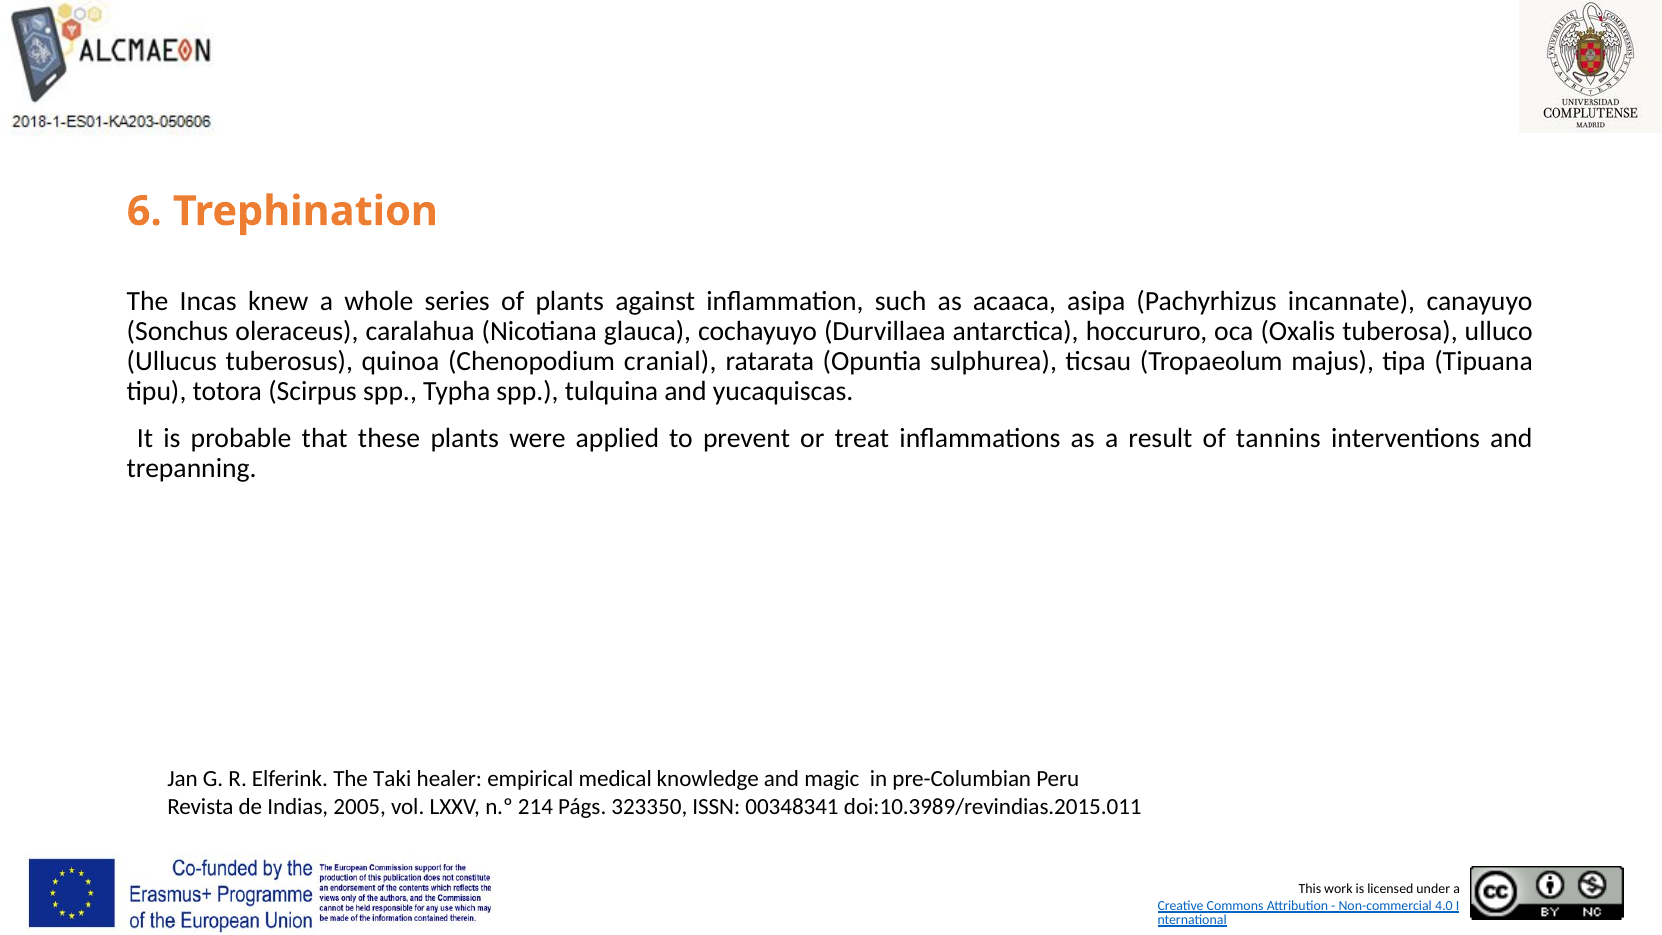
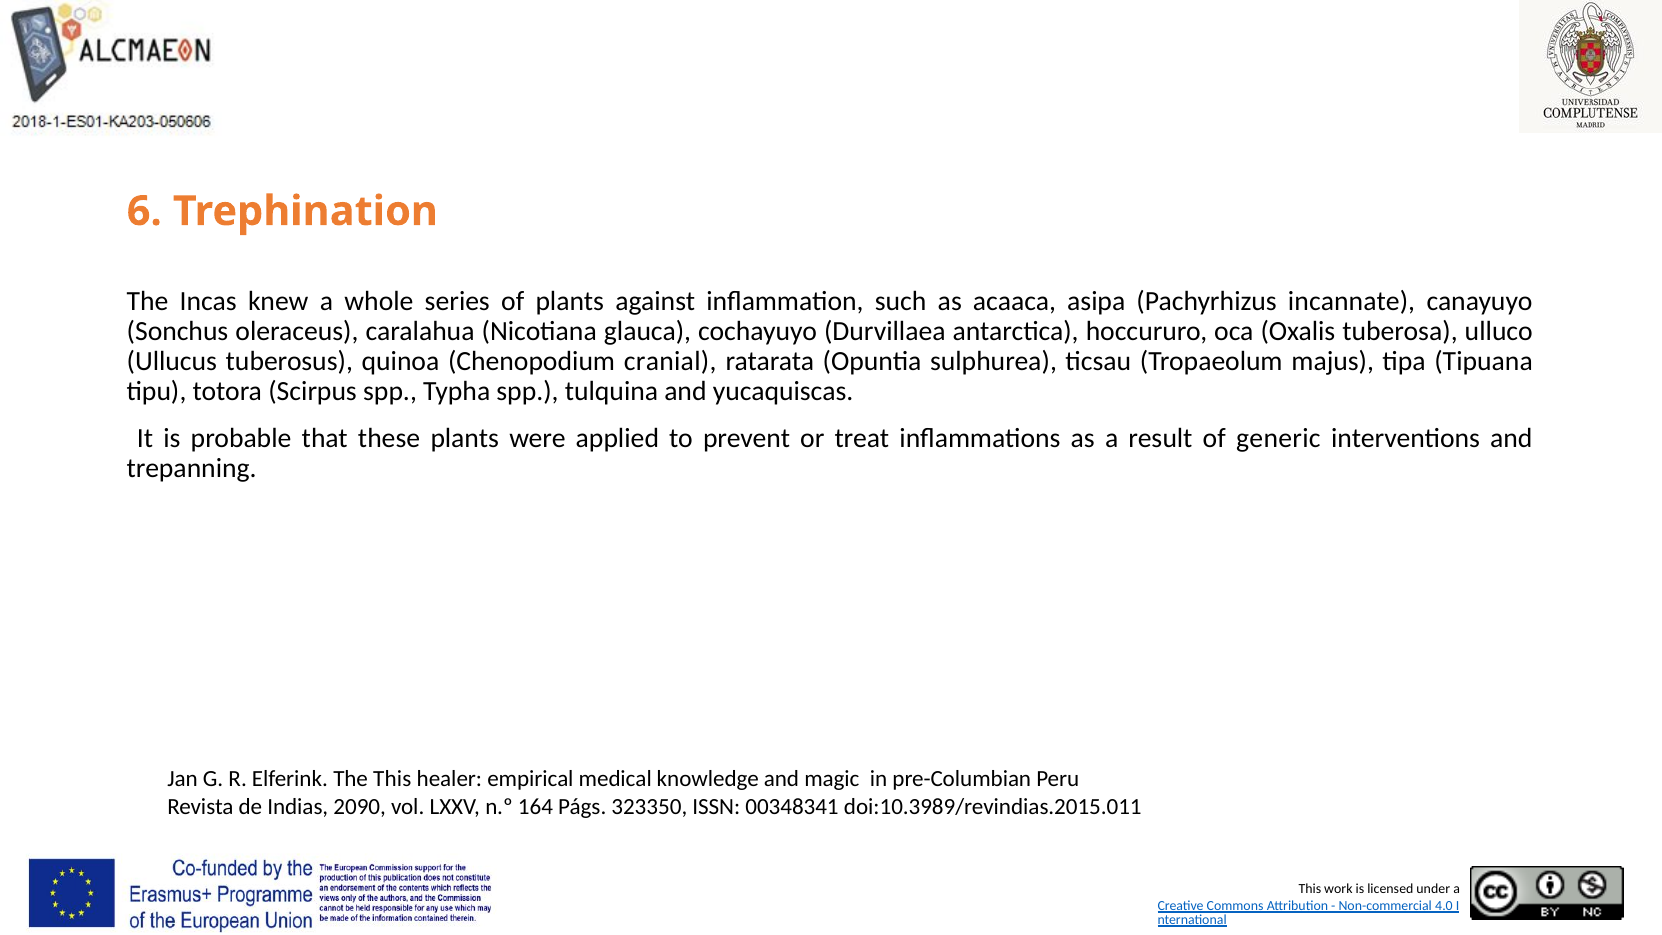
tannins: tannins -> generic
The Taki: Taki -> This
2005: 2005 -> 2090
214: 214 -> 164
